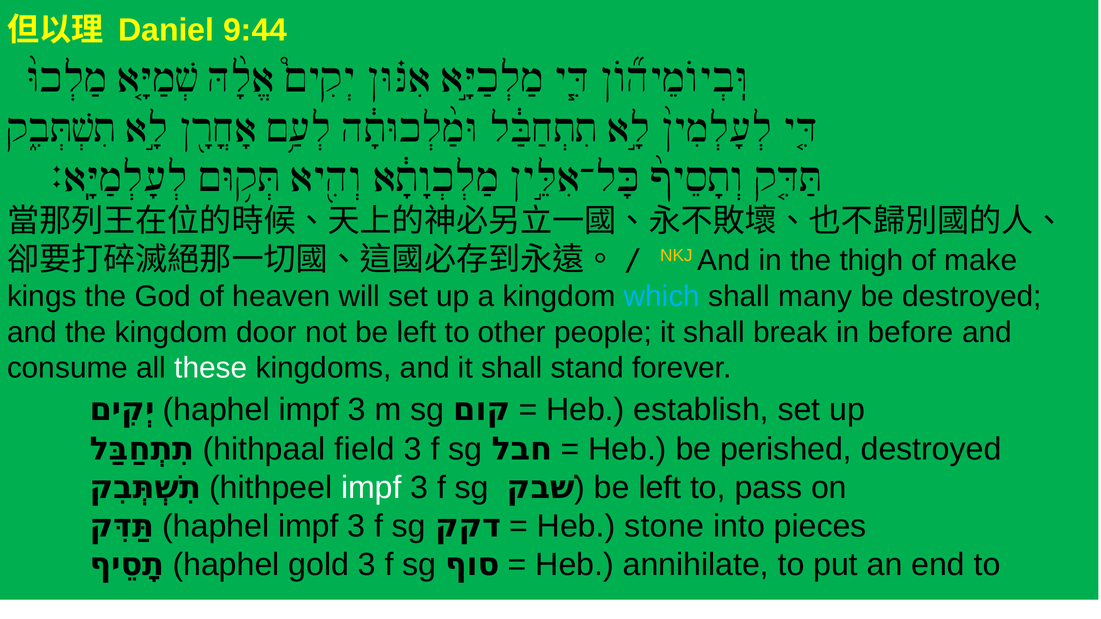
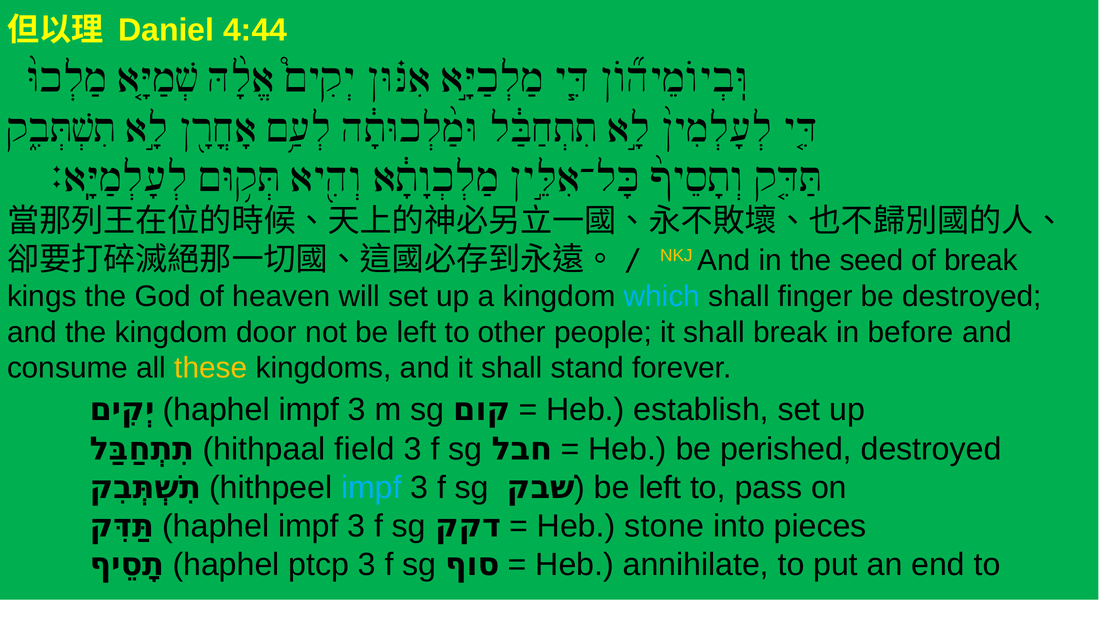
9:44: 9:44 -> 4:44
thigh: thigh -> seed
of make: make -> break
many: many -> finger
these colour: white -> yellow
impf at (371, 488) colour: white -> light blue
gold: gold -> ptcp
